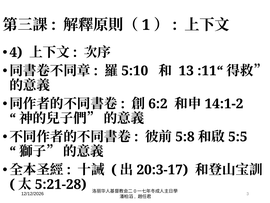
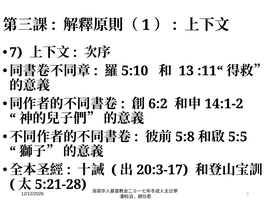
4: 4 -> 7
